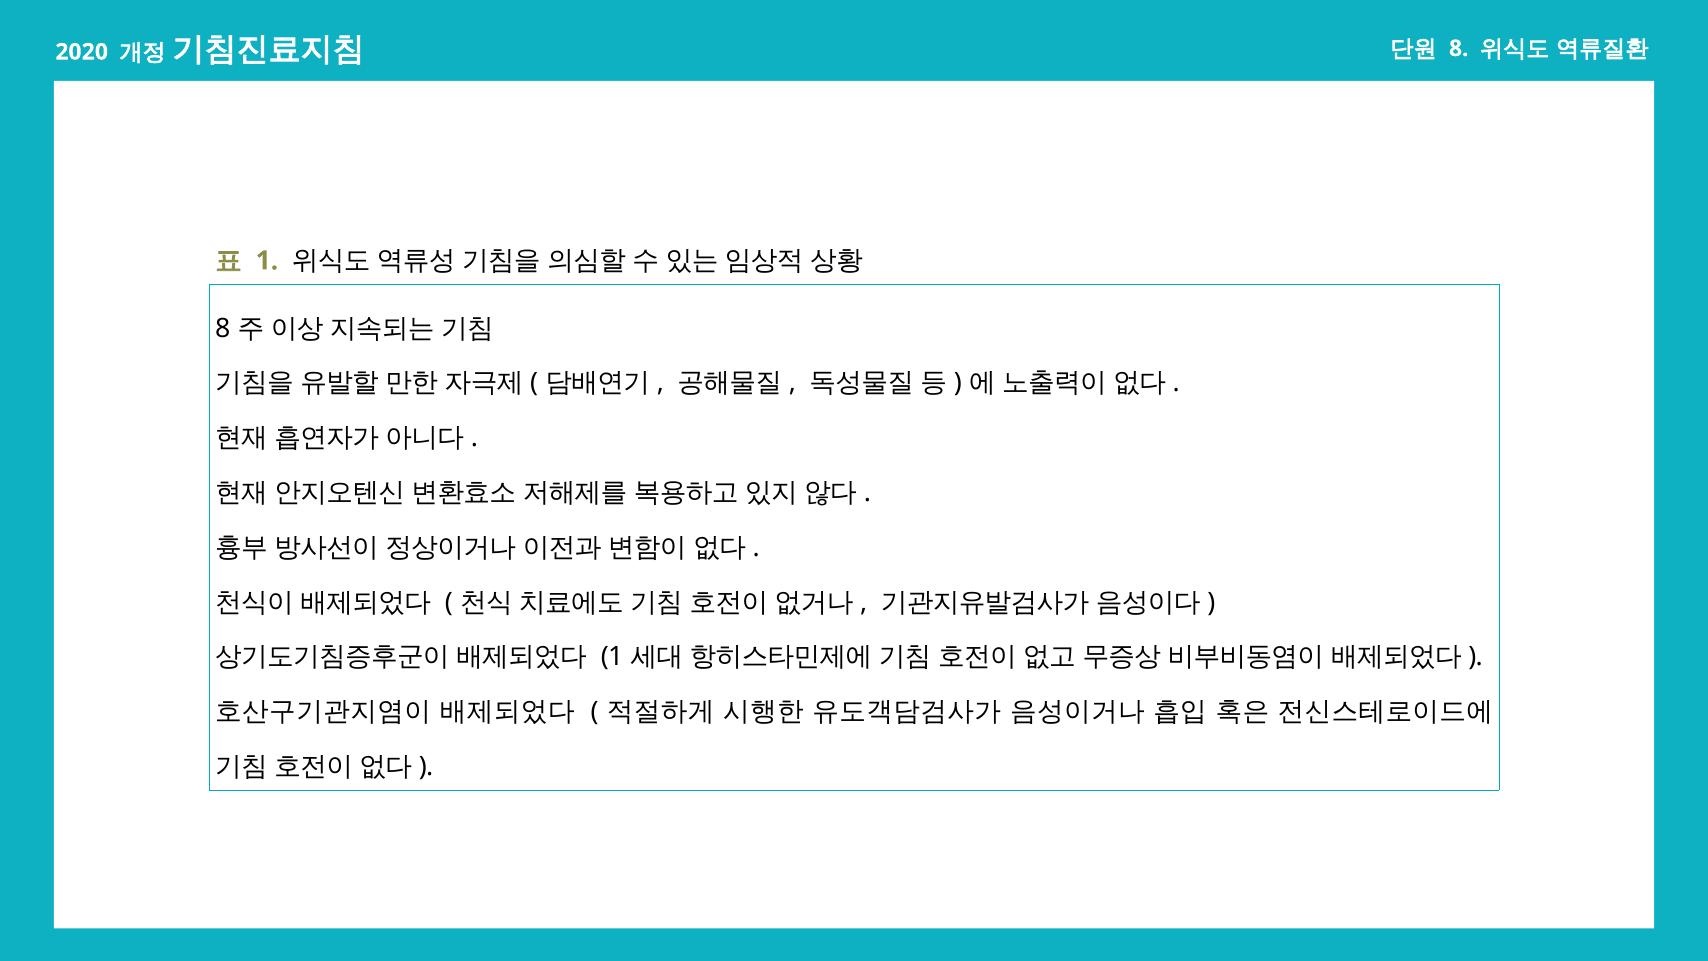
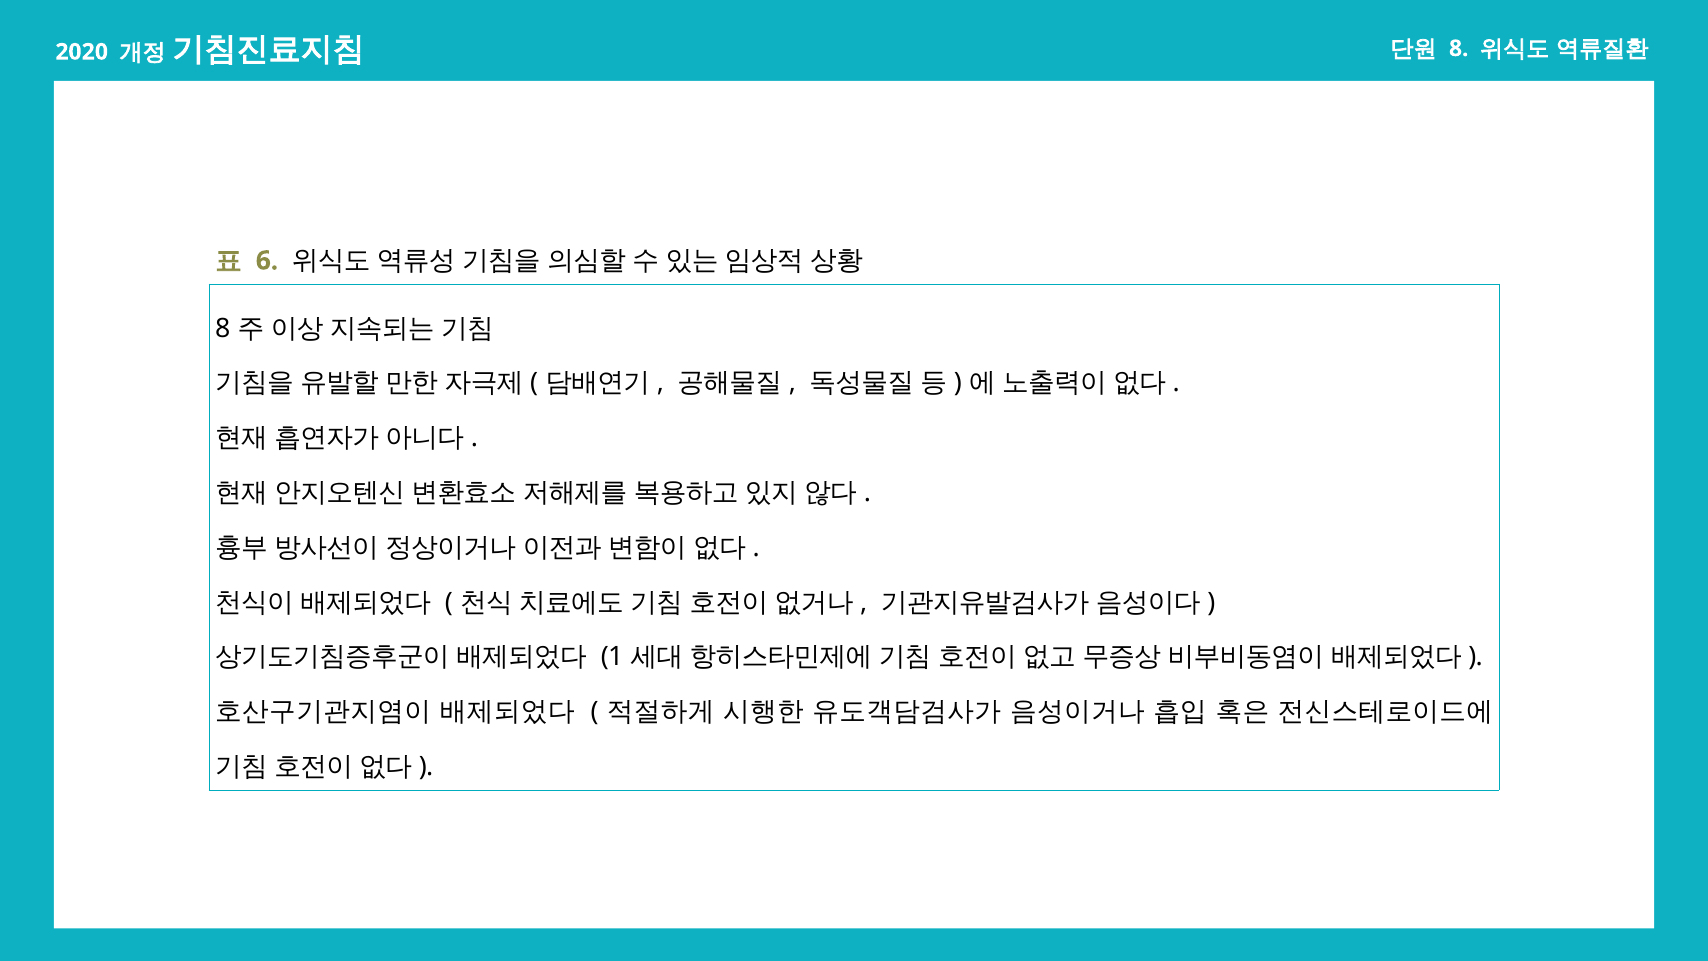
1 at (267, 261): 1 -> 6
